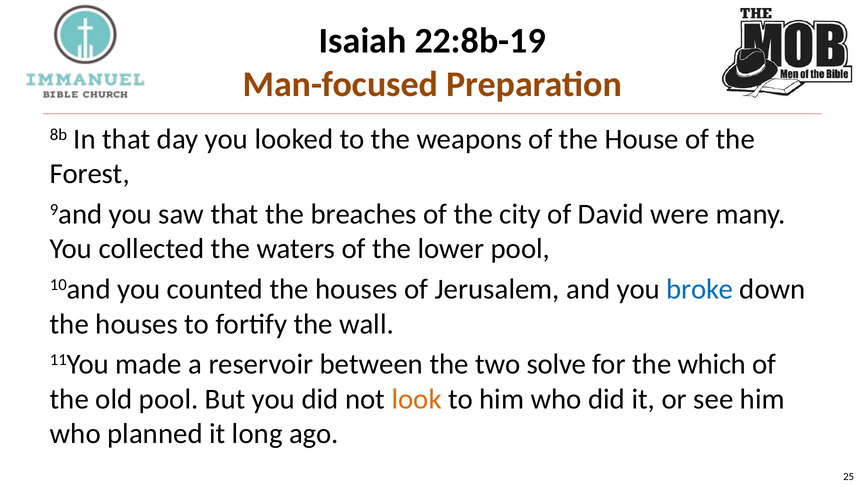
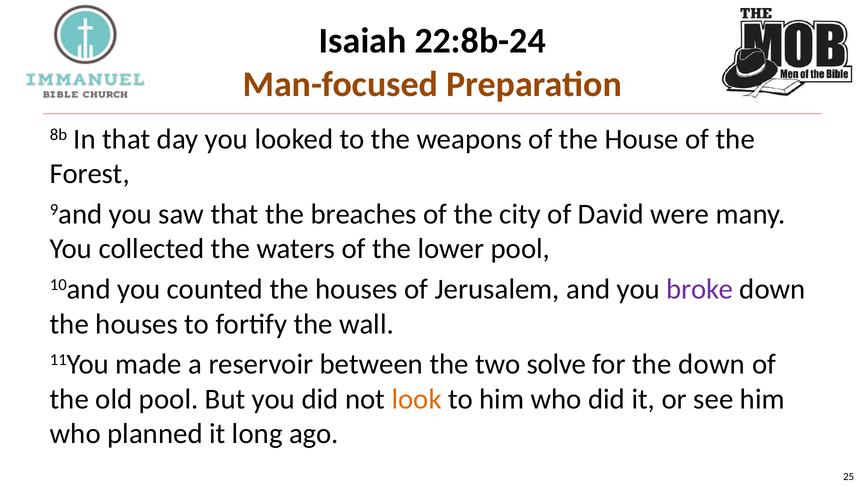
22:8b-19: 22:8b-19 -> 22:8b-24
broke colour: blue -> purple
the which: which -> down
